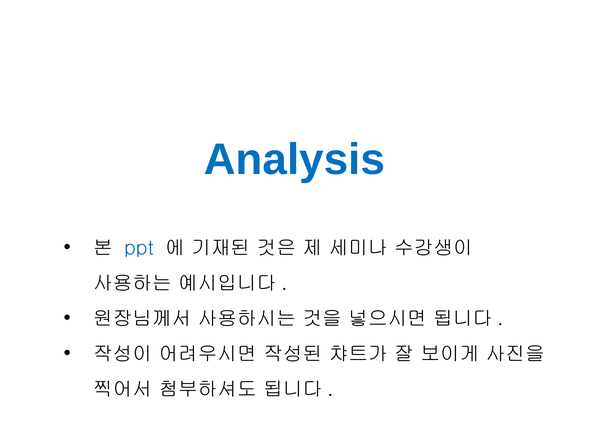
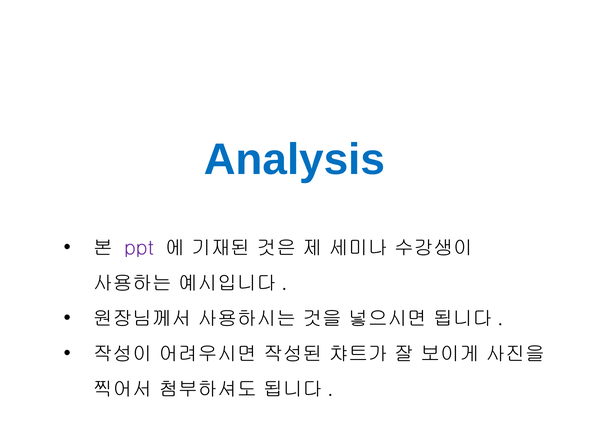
ppt colour: blue -> purple
